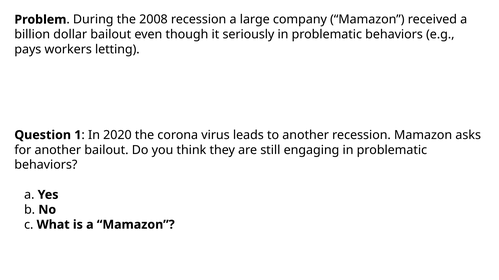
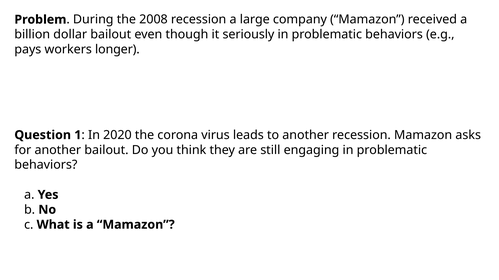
letting: letting -> longer
